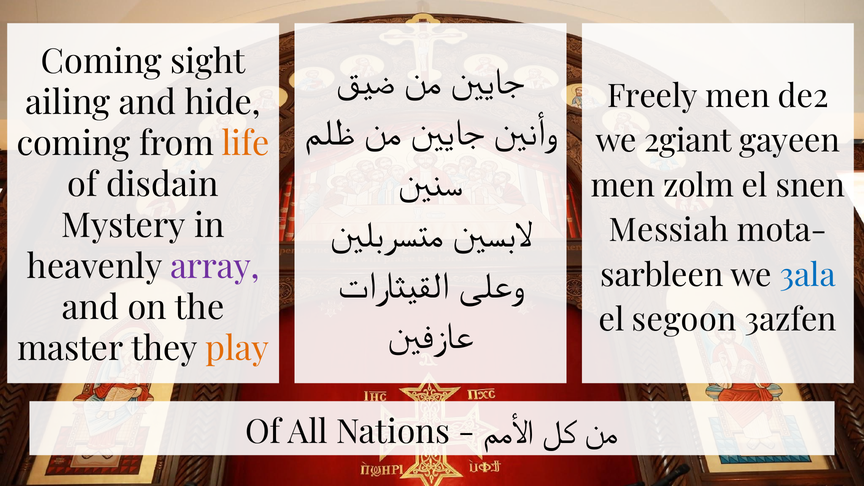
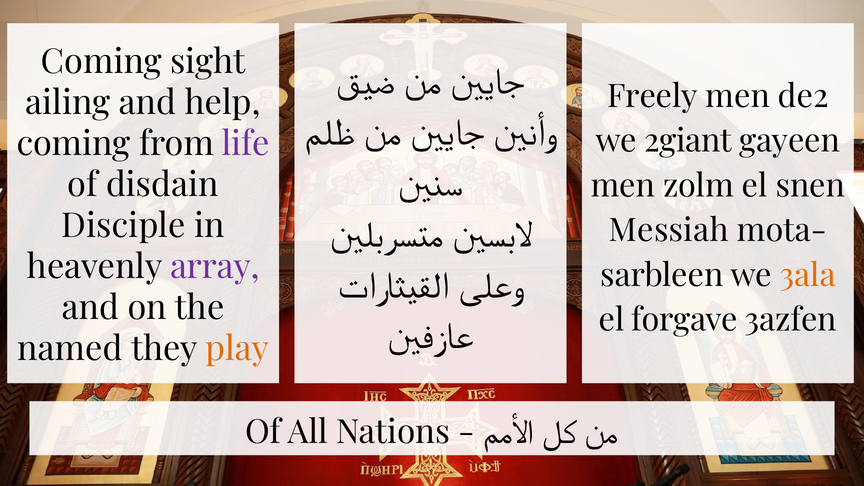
hide: hide -> help
life colour: orange -> purple
Mystery: Mystery -> Disciple
3ala colour: blue -> orange
segoon: segoon -> forgave
master: master -> named
